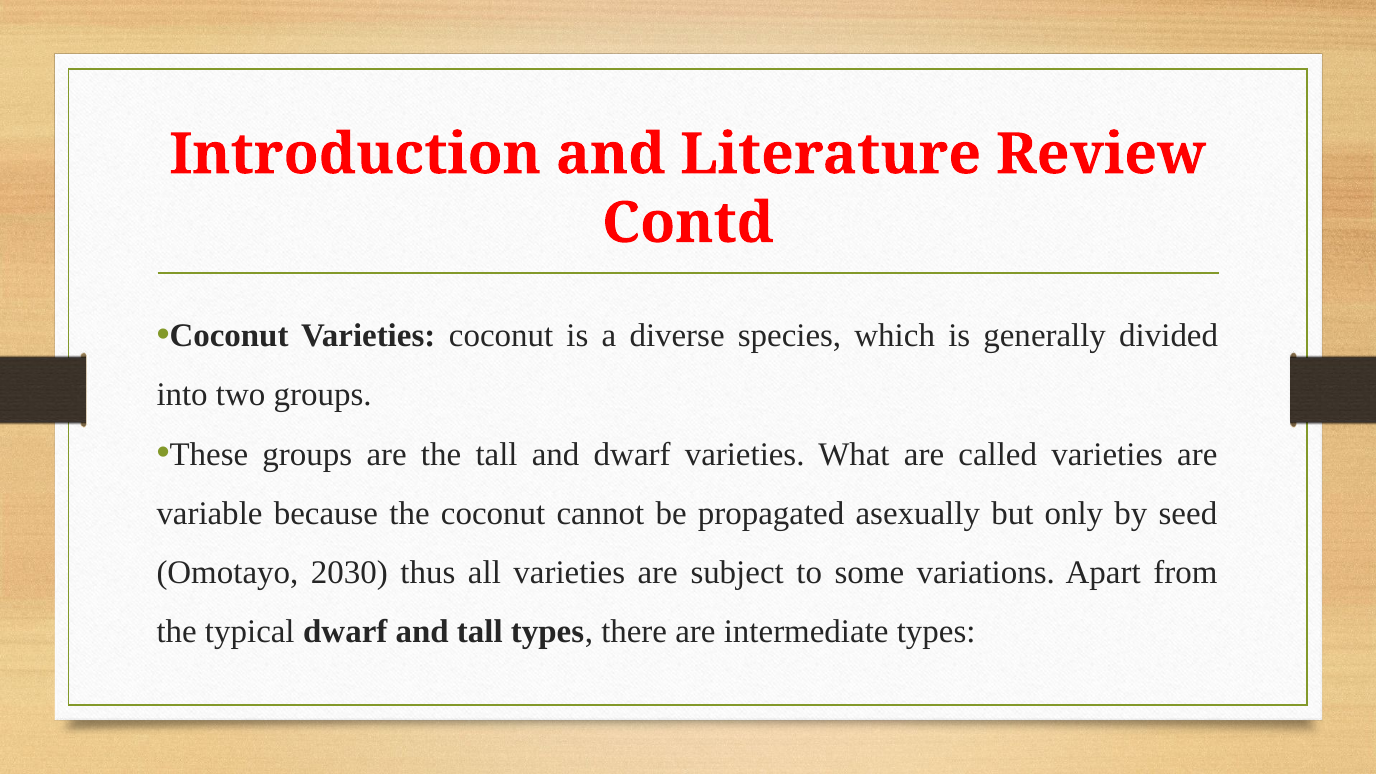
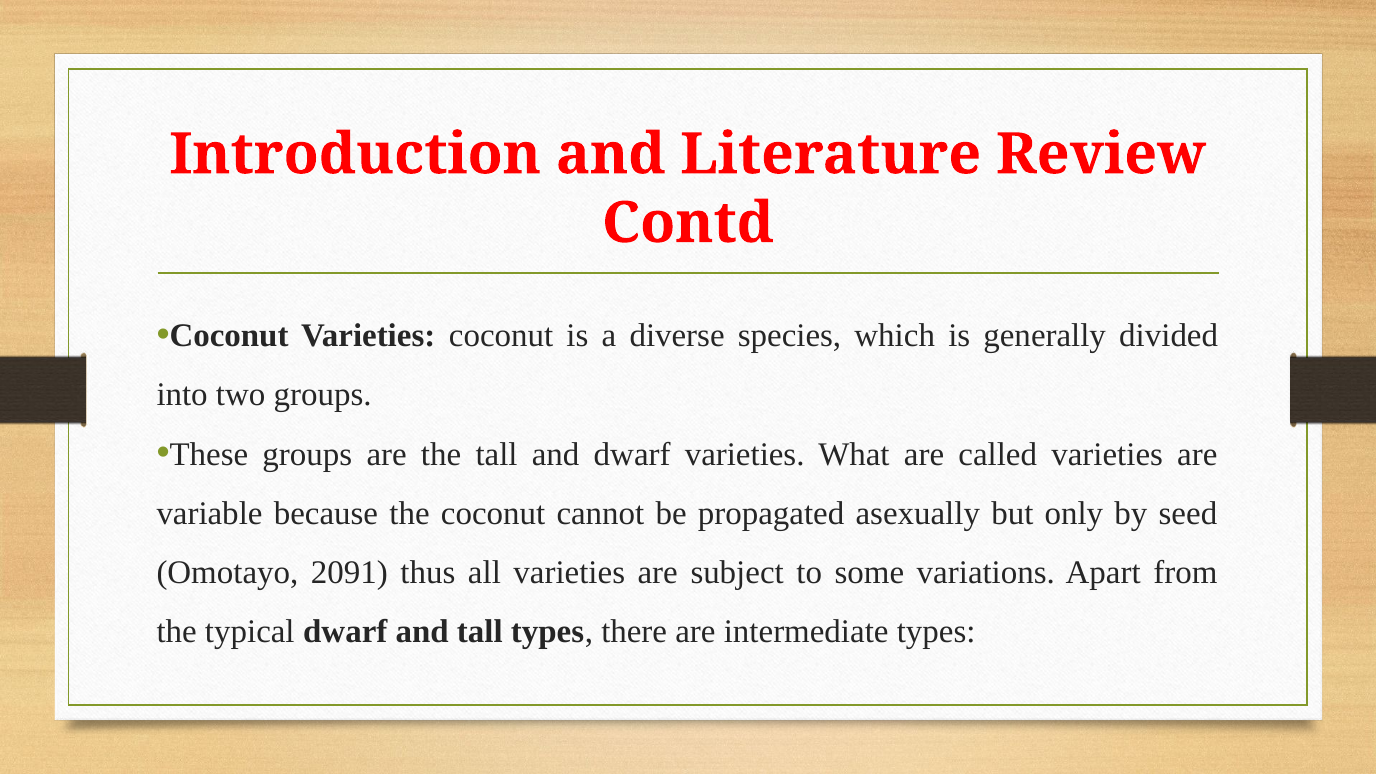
2030: 2030 -> 2091
